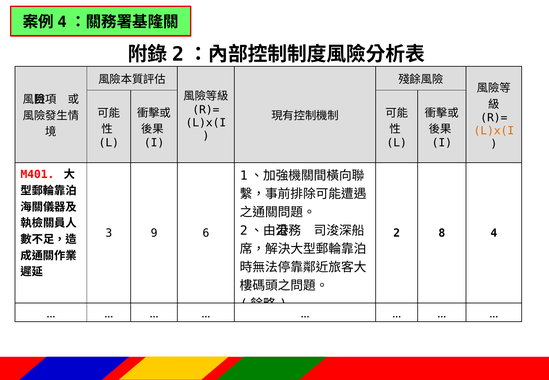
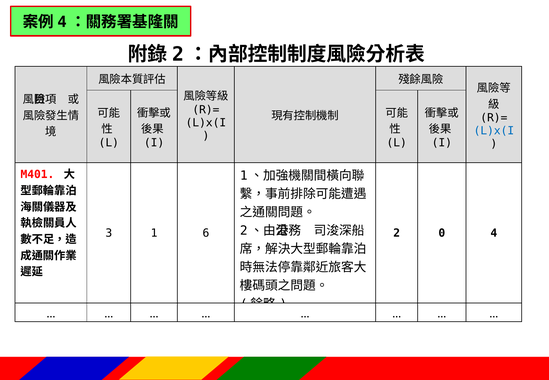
L)x(I at (494, 131) colour: orange -> blue
9: 9 -> 1
8: 8 -> 0
